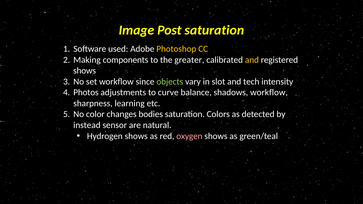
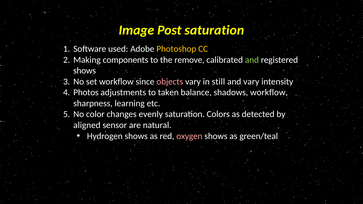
greater: greater -> remove
and at (252, 60) colour: yellow -> light green
objects colour: light green -> pink
slot: slot -> still
and tech: tech -> vary
curve: curve -> taken
bodies: bodies -> evenly
instead: instead -> aligned
